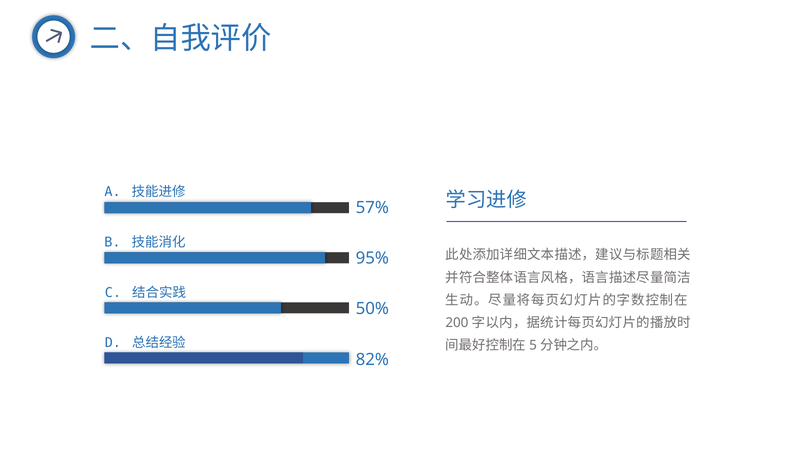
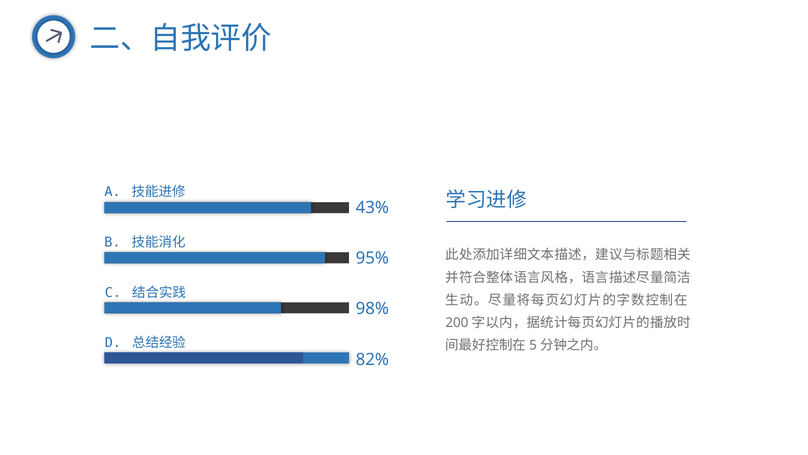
57%: 57% -> 43%
50%: 50% -> 98%
